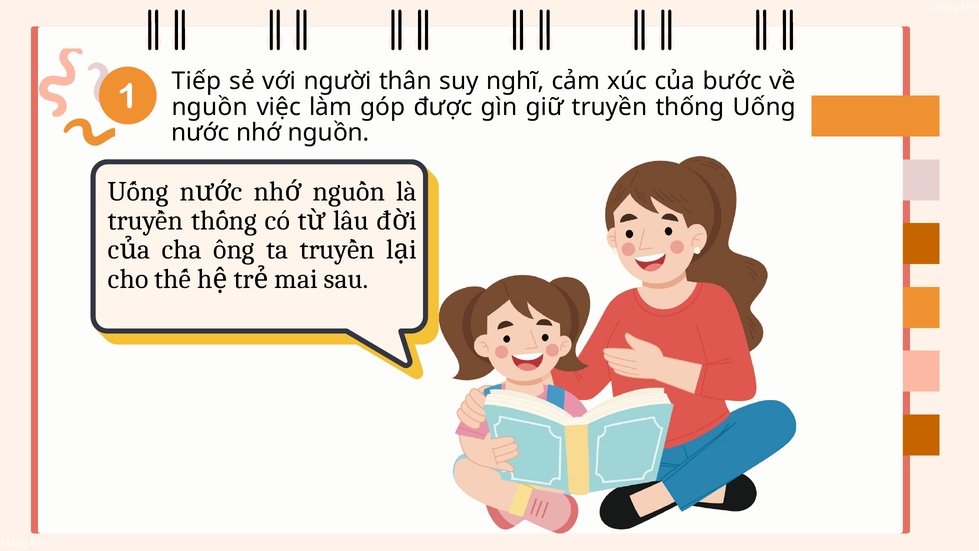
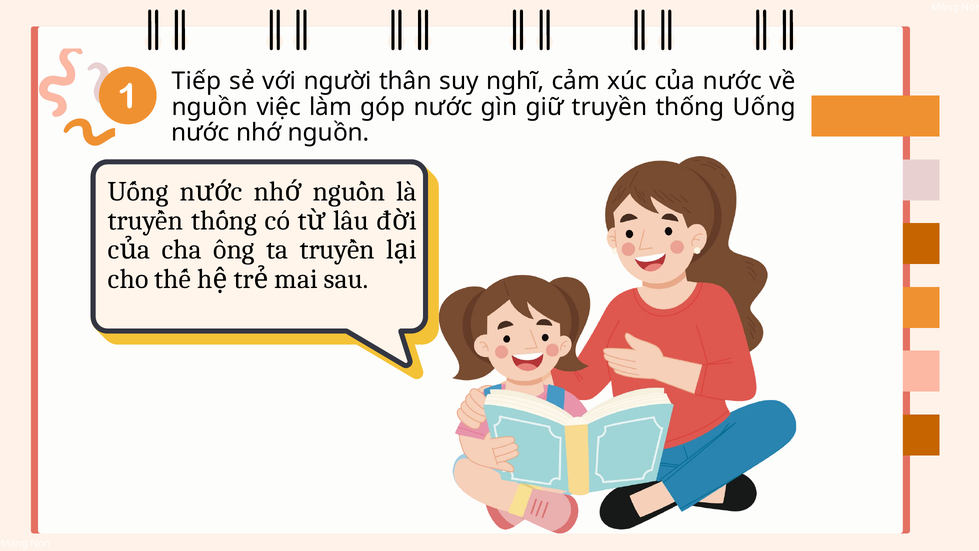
của bước: bước -> nước
góp được: được -> nước
